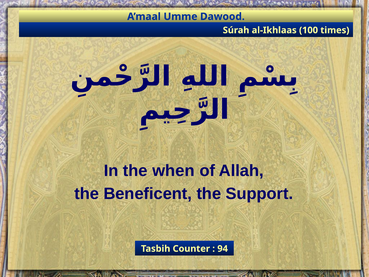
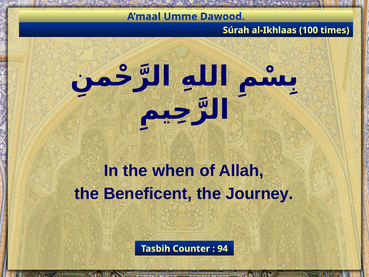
Support: Support -> Journey
